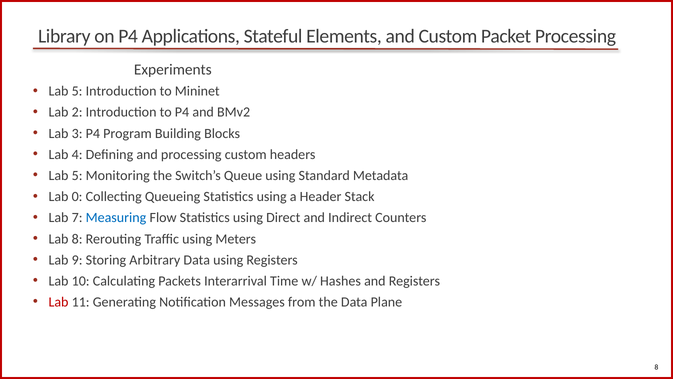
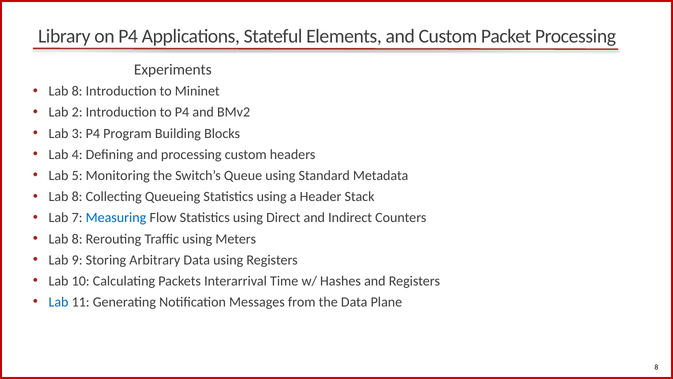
5 at (77, 91): 5 -> 8
0 at (77, 196): 0 -> 8
Lab at (58, 302) colour: red -> blue
